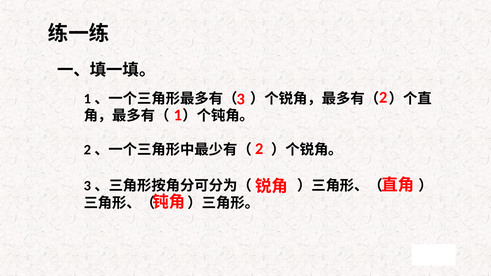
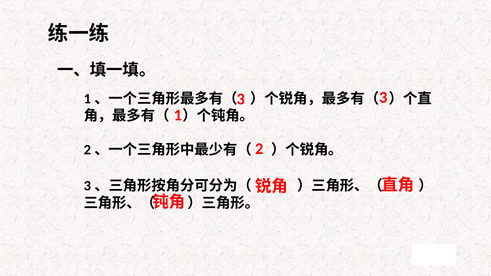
3 2: 2 -> 3
